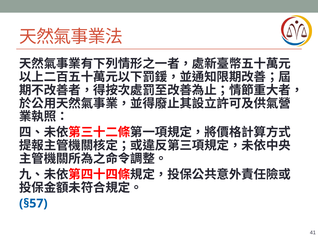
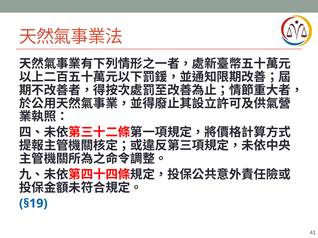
§57: §57 -> §19
